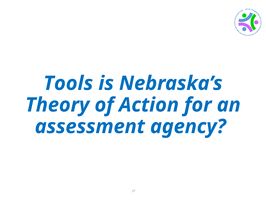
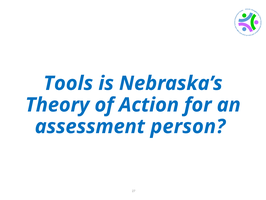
agency: agency -> person
